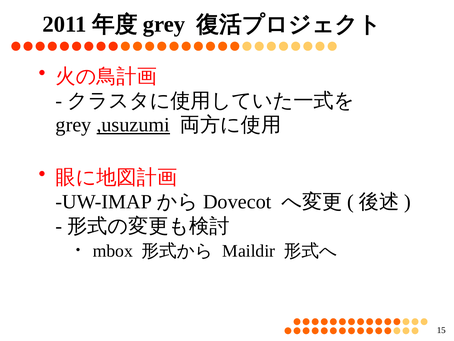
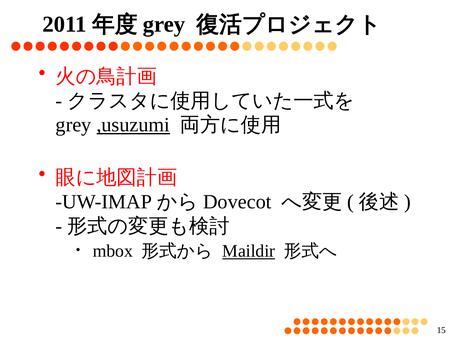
Maildir underline: none -> present
